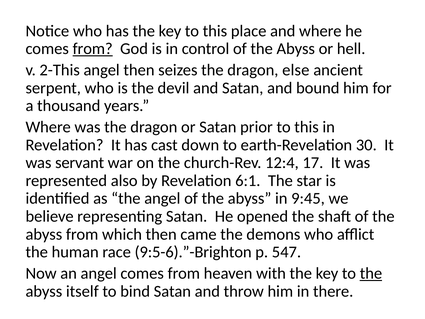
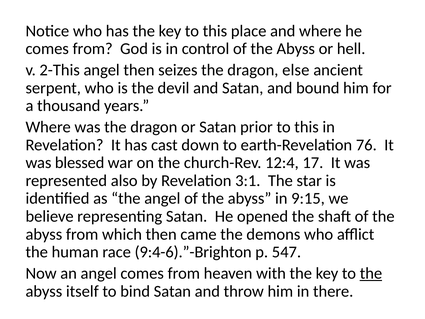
from at (93, 49) underline: present -> none
30: 30 -> 76
servant: servant -> blessed
6:1: 6:1 -> 3:1
9:45: 9:45 -> 9:15
9:5-6).”-Brighton: 9:5-6).”-Brighton -> 9:4-6).”-Brighton
